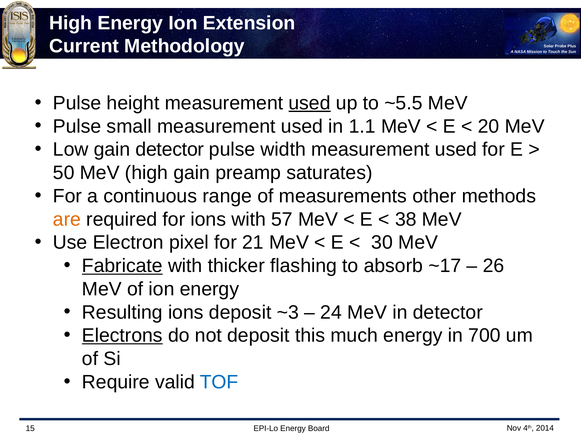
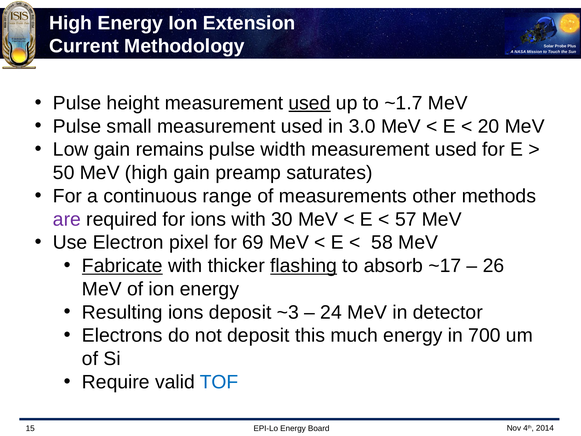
~5.5: ~5.5 -> ~1.7
1.1: 1.1 -> 3.0
gain detector: detector -> remains
are colour: orange -> purple
57: 57 -> 30
38: 38 -> 57
21: 21 -> 69
30: 30 -> 58
flashing underline: none -> present
Electrons underline: present -> none
